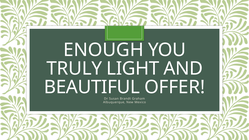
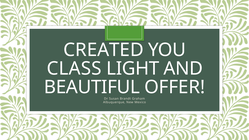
ENOUGH: ENOUGH -> CREATED
TRULY: TRULY -> CLASS
